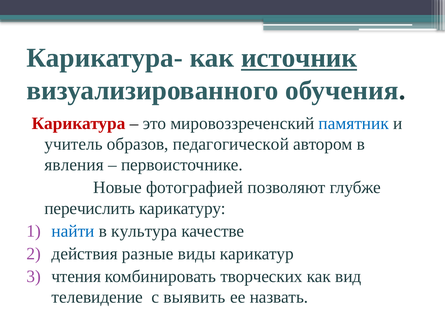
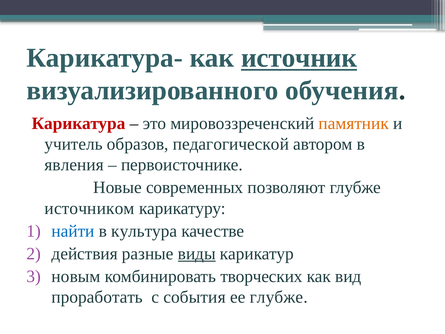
памятник colour: blue -> orange
фотографией: фотографией -> современных
перечислить: перечислить -> источником
виды underline: none -> present
чтения: чтения -> новым
телевидение: телевидение -> проработать
выявить: выявить -> события
ее назвать: назвать -> глубже
